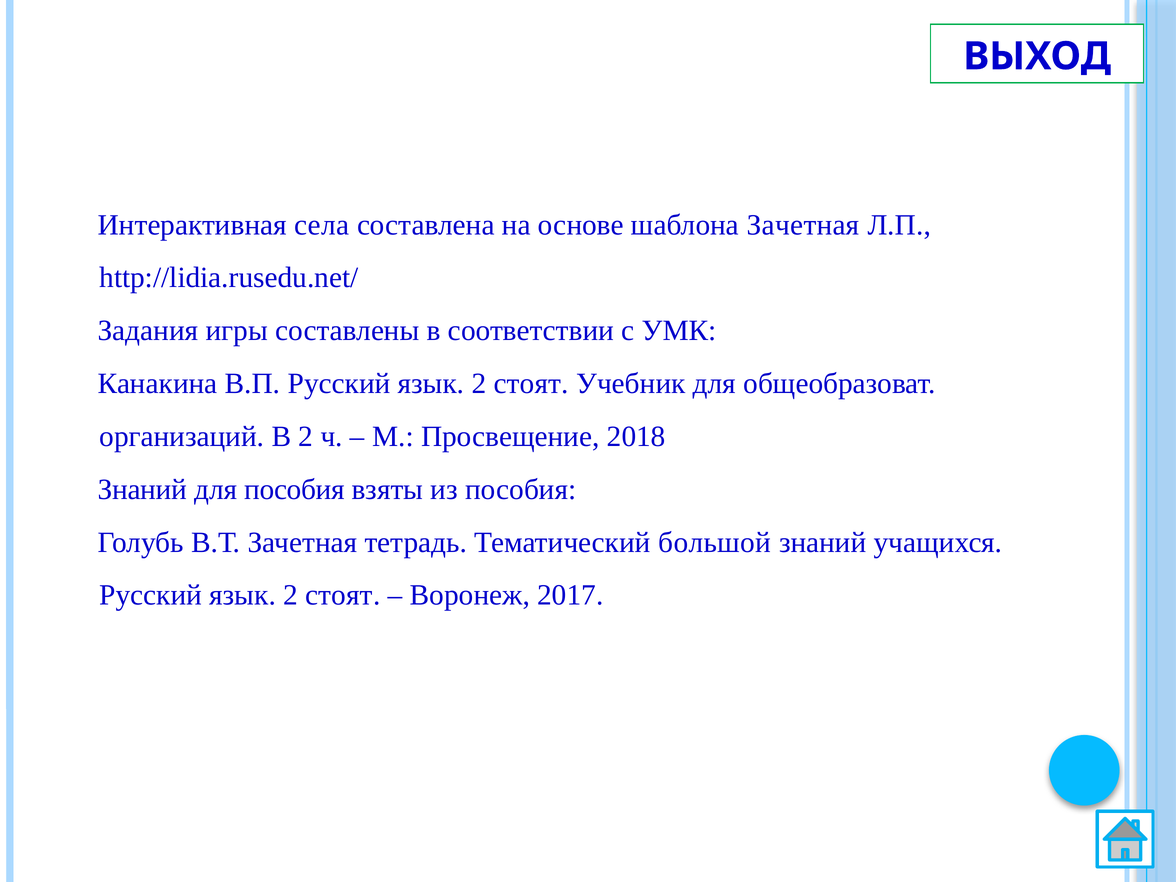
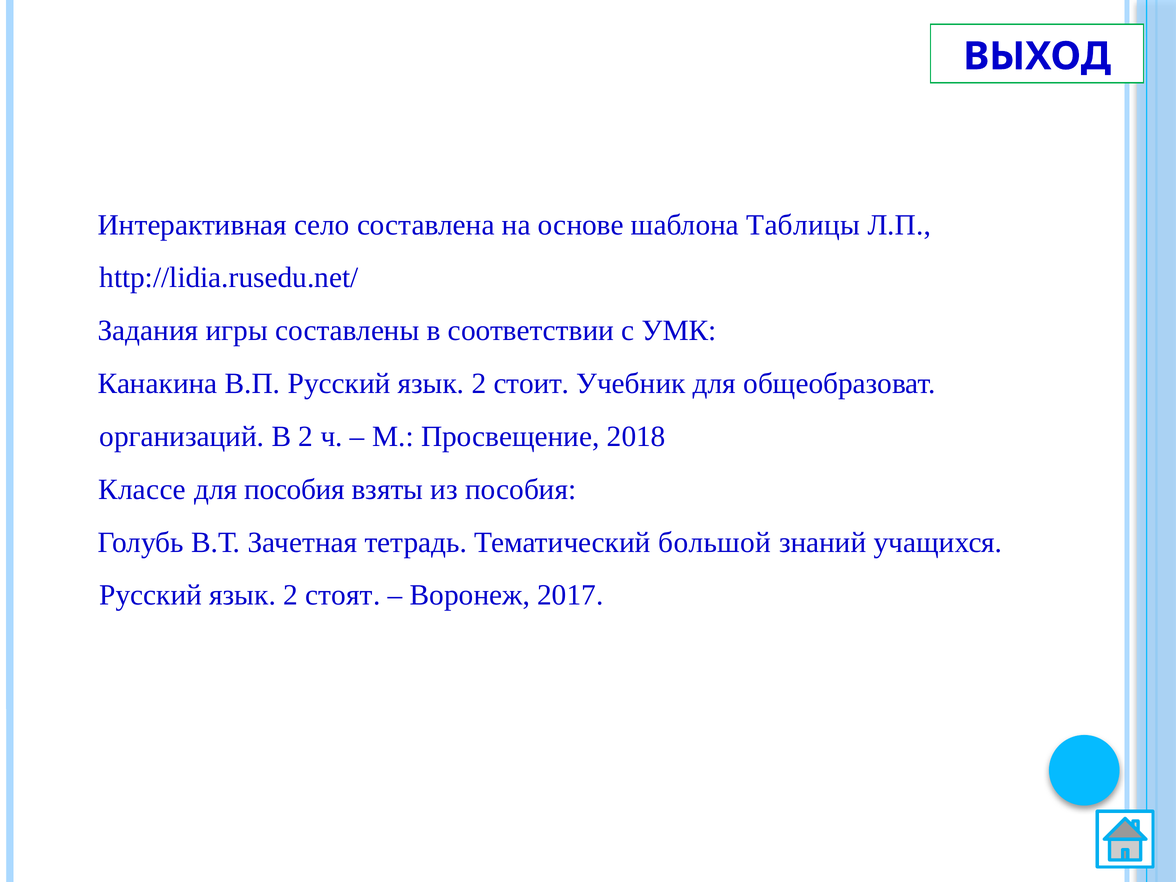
села: села -> село
шаблона Зачетная: Зачетная -> Таблицы
стоят at (531, 384): стоят -> стоит
Знаний at (142, 489): Знаний -> Классе
